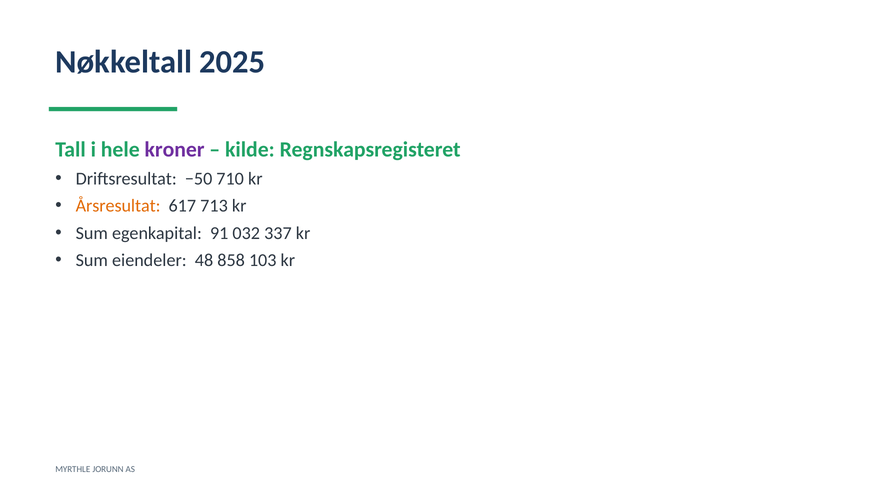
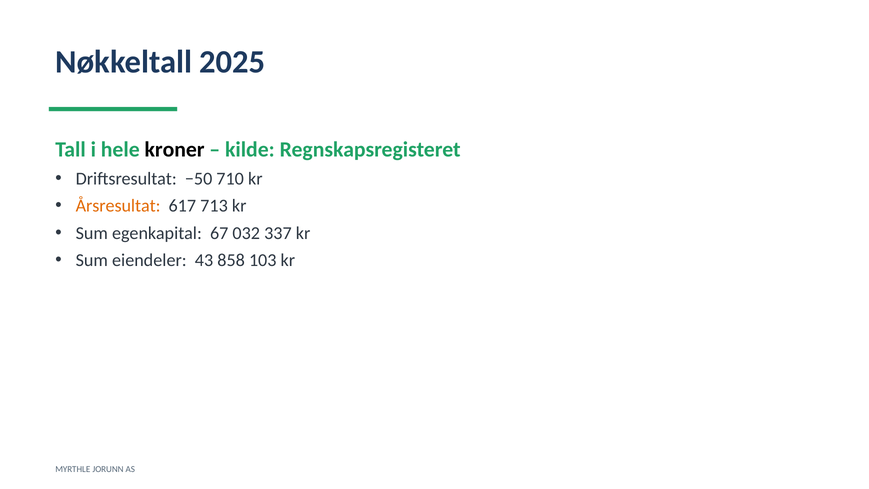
kroner colour: purple -> black
91: 91 -> 67
48: 48 -> 43
